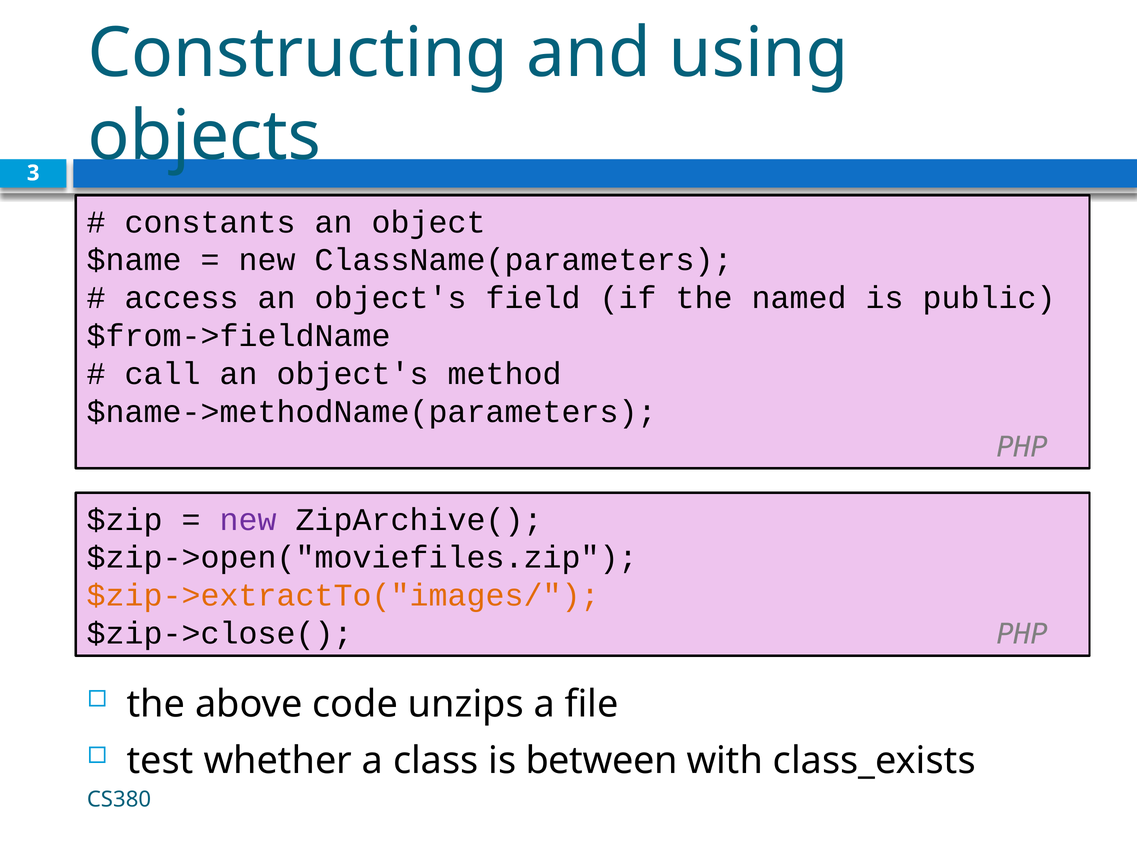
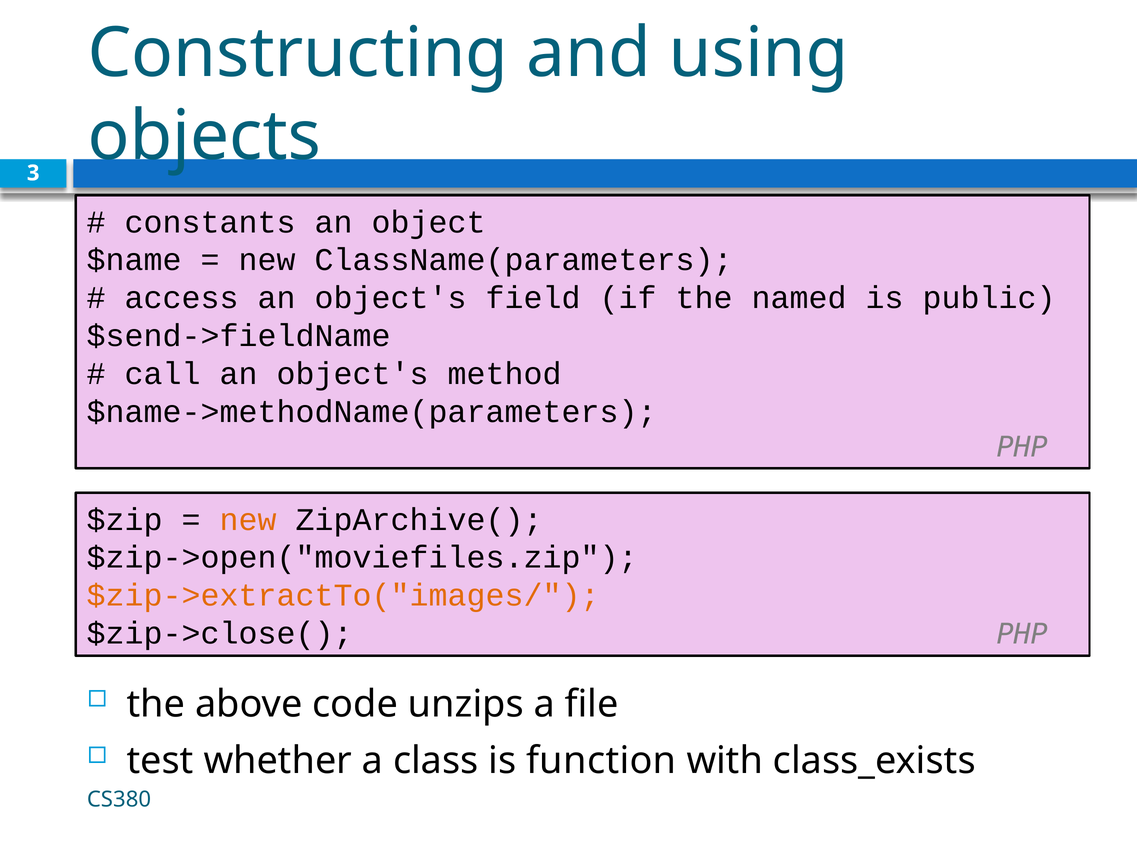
$from->fieldName: $from->fieldName -> $send->fieldName
new at (248, 519) colour: purple -> orange
between: between -> function
